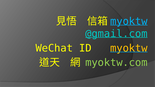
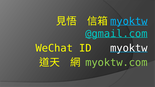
myoktw at (129, 48) colour: yellow -> white
